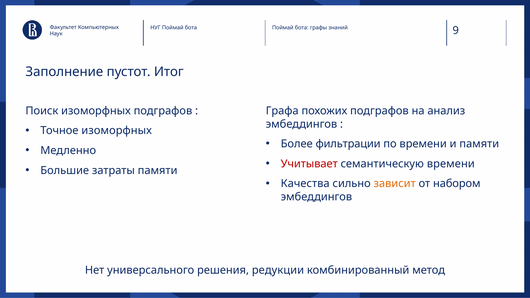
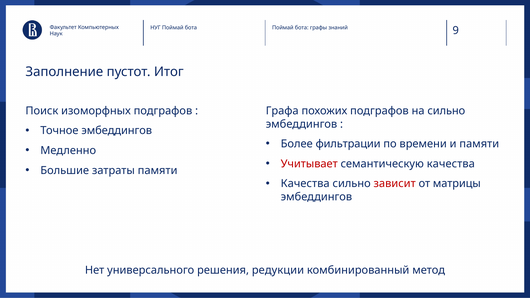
на анализ: анализ -> сильно
Точное изоморфных: изоморфных -> эмбеддингов
семантическую времени: времени -> качества
зависит colour: orange -> red
набором: набором -> матрицы
